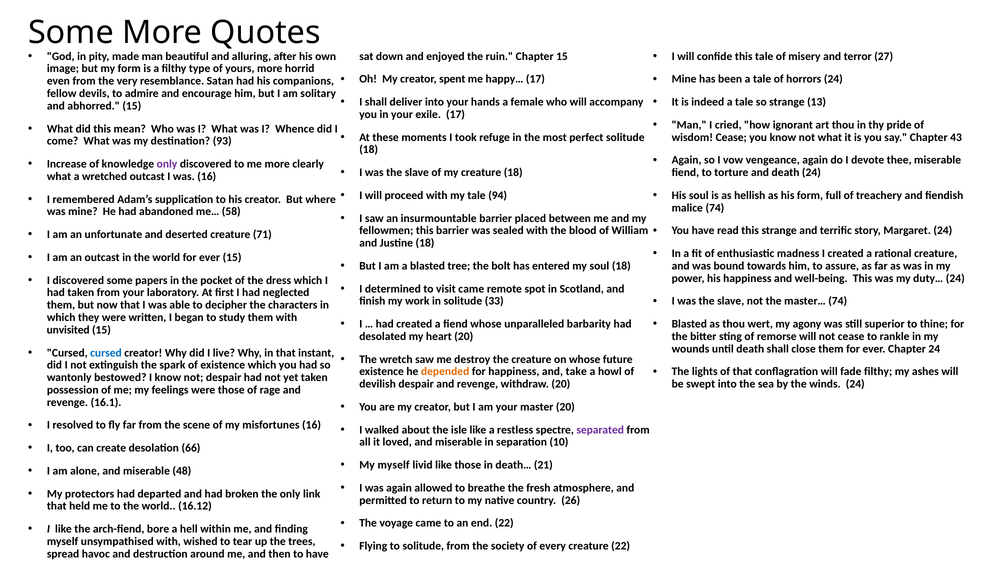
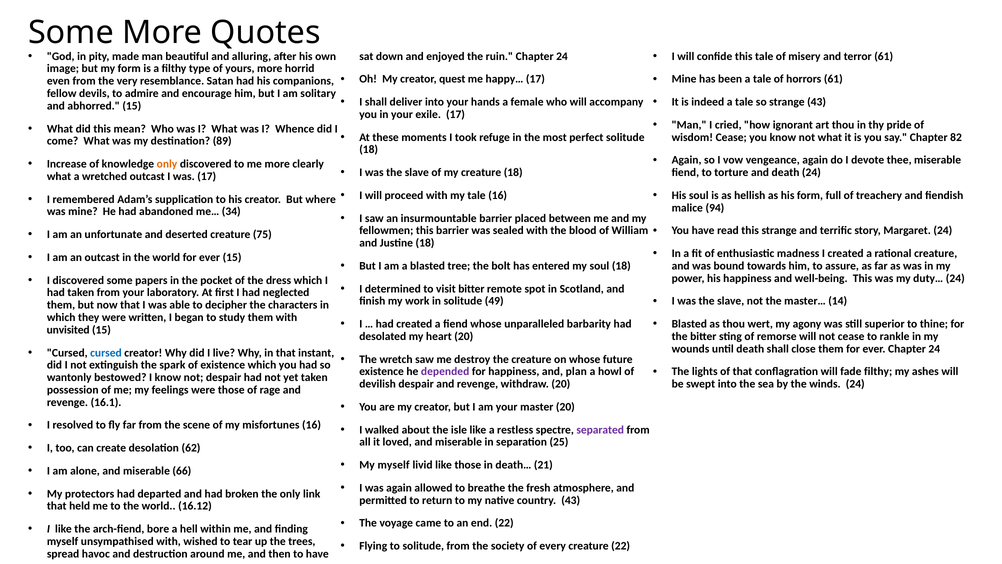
terror 27: 27 -> 61
ruin Chapter 15: 15 -> 24
spent: spent -> quest
horrors 24: 24 -> 61
strange 13: 13 -> 43
43: 43 -> 82
93: 93 -> 89
only at (167, 164) colour: purple -> orange
was 16: 16 -> 17
tale 94: 94 -> 16
malice 74: 74 -> 94
58: 58 -> 34
71: 71 -> 75
visit came: came -> bitter
master… 74: 74 -> 14
33: 33 -> 49
depended colour: orange -> purple
take: take -> plan
10: 10 -> 25
66: 66 -> 62
48: 48 -> 66
country 26: 26 -> 43
